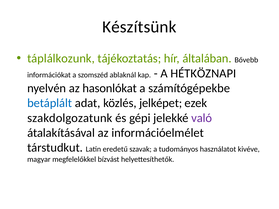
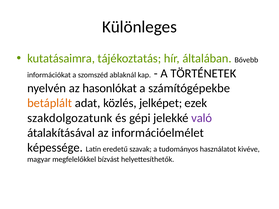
Készítsünk: Készítsünk -> Különleges
táplálkozunk: táplálkozunk -> kutatásaimra
HÉTKÖZNAPI: HÉTKÖZNAPI -> TÖRTÉNETEK
betáplált colour: blue -> orange
társtudkut: társtudkut -> képessége
